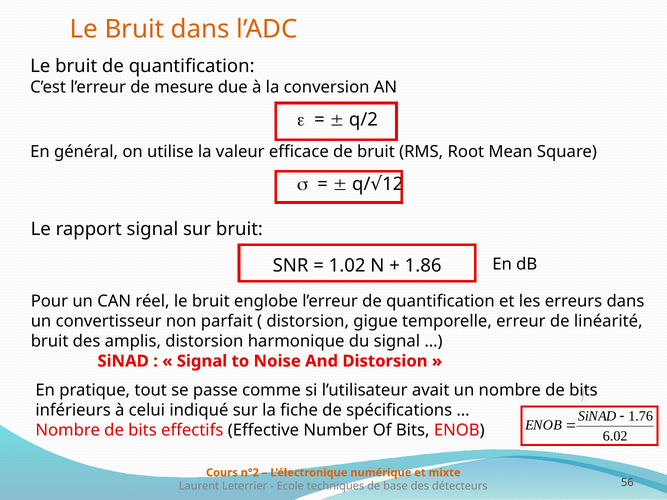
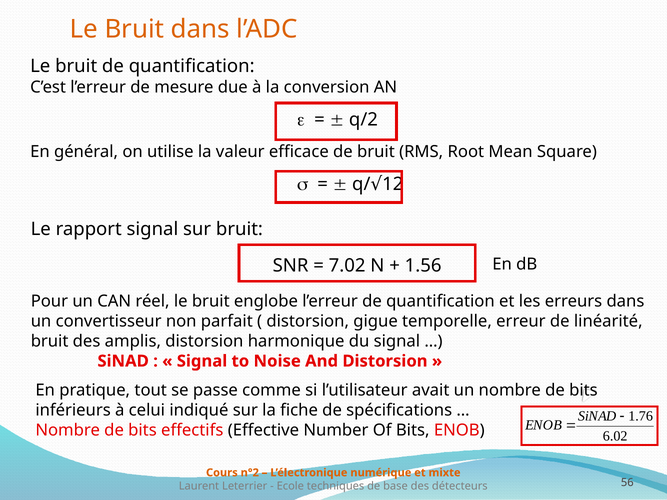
1.02: 1.02 -> 7.02
1.86: 1.86 -> 1.56
